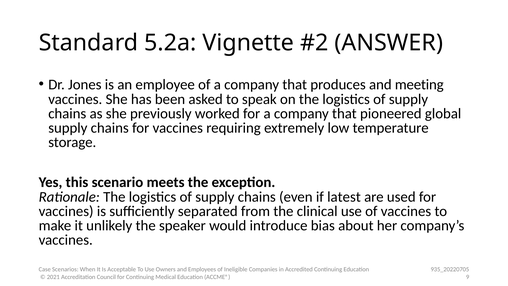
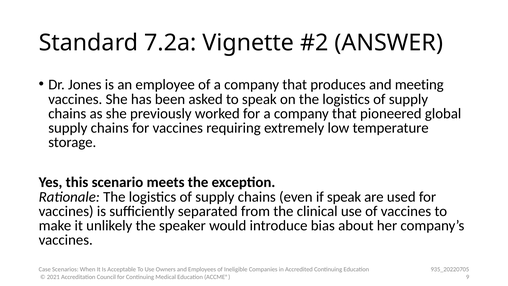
5.2a: 5.2a -> 7.2a
if latest: latest -> speak
